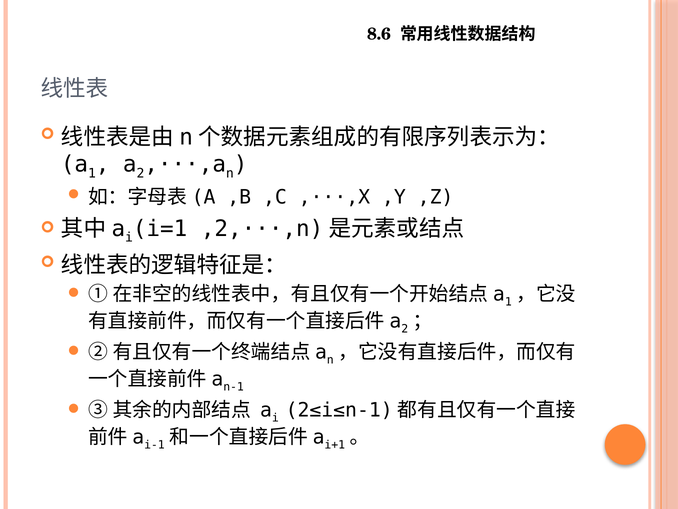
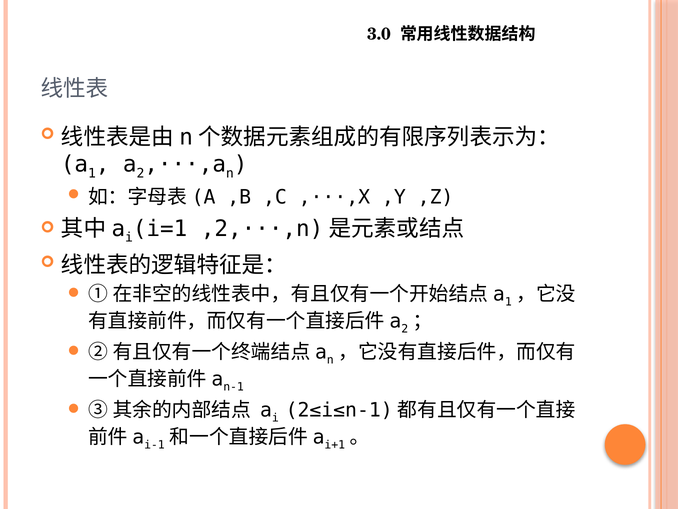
8.6: 8.6 -> 3.0
